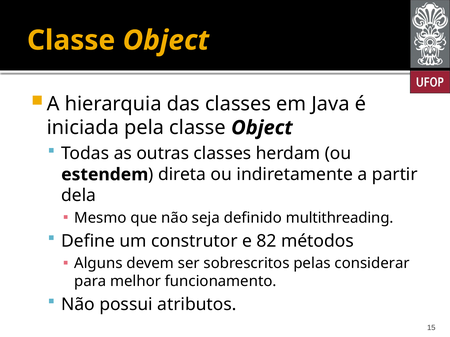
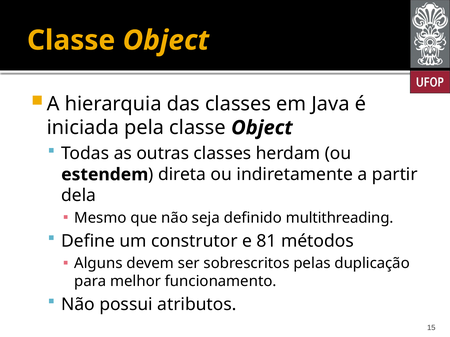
82: 82 -> 81
considerar: considerar -> duplicação
